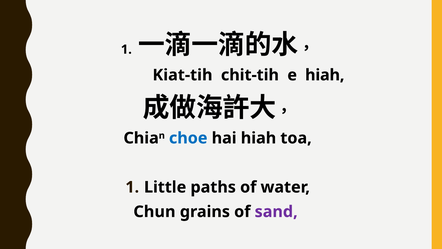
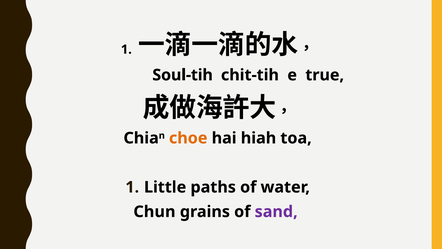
Kiat-tih: Kiat-tih -> Soul-tih
e hiah: hiah -> true
choe colour: blue -> orange
